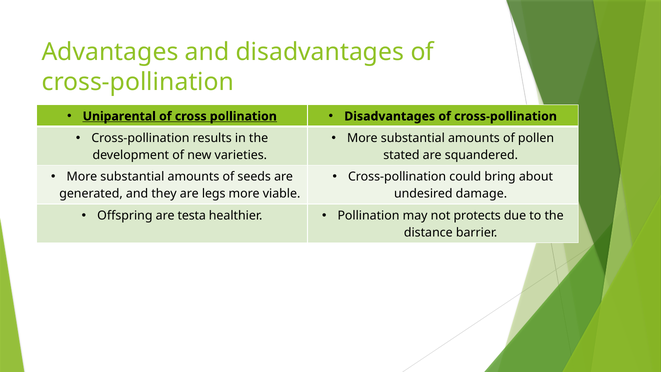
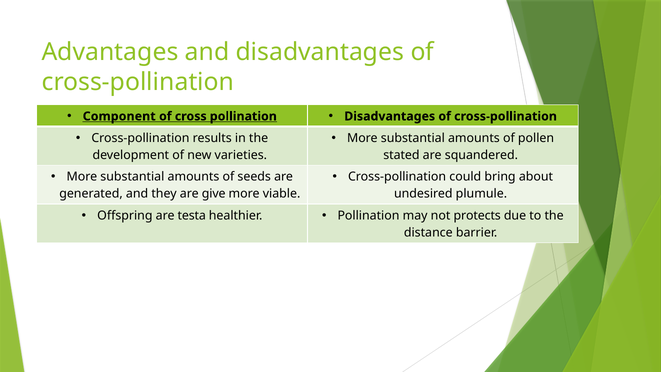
Uniparental: Uniparental -> Component
legs: legs -> give
damage: damage -> plumule
